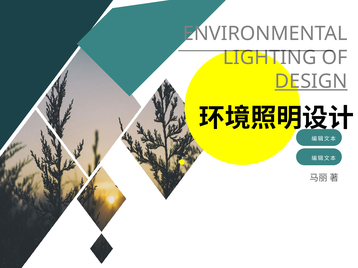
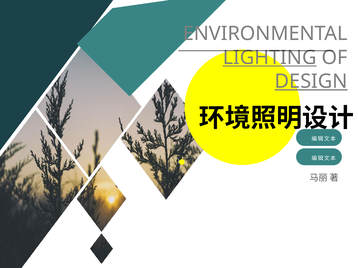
LIGHTING underline: none -> present
